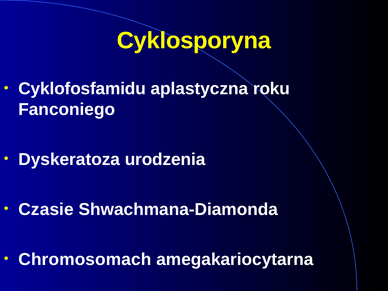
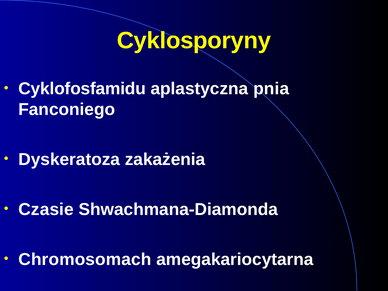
Cyklosporyna: Cyklosporyna -> Cyklosporyny
roku: roku -> pnia
urodzenia: urodzenia -> zakażenia
